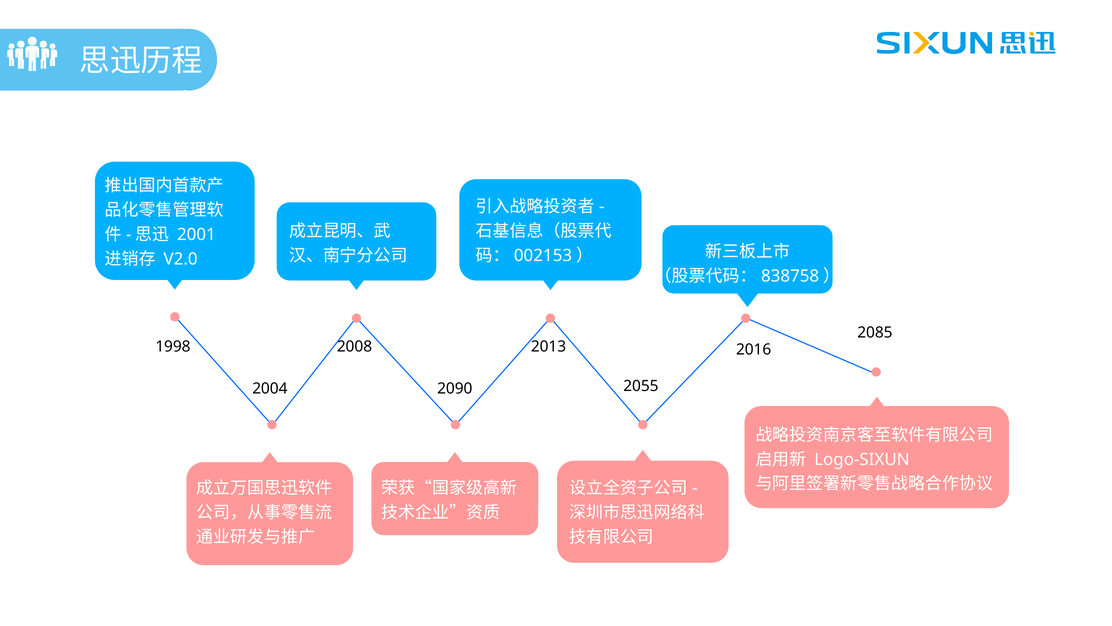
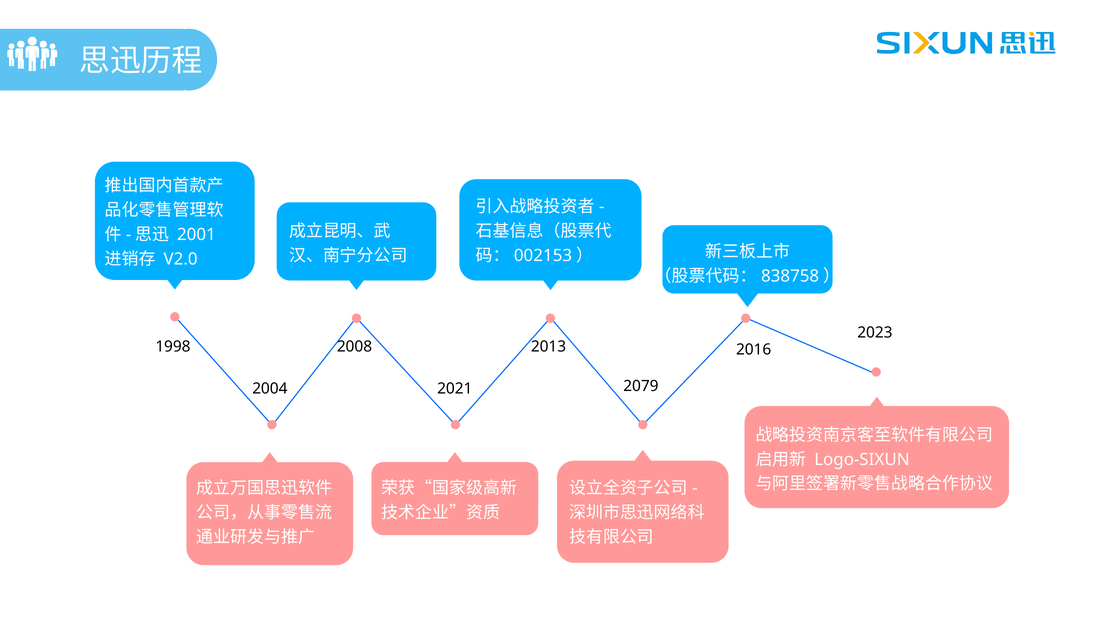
2085: 2085 -> 2023
2055: 2055 -> 2079
2090: 2090 -> 2021
